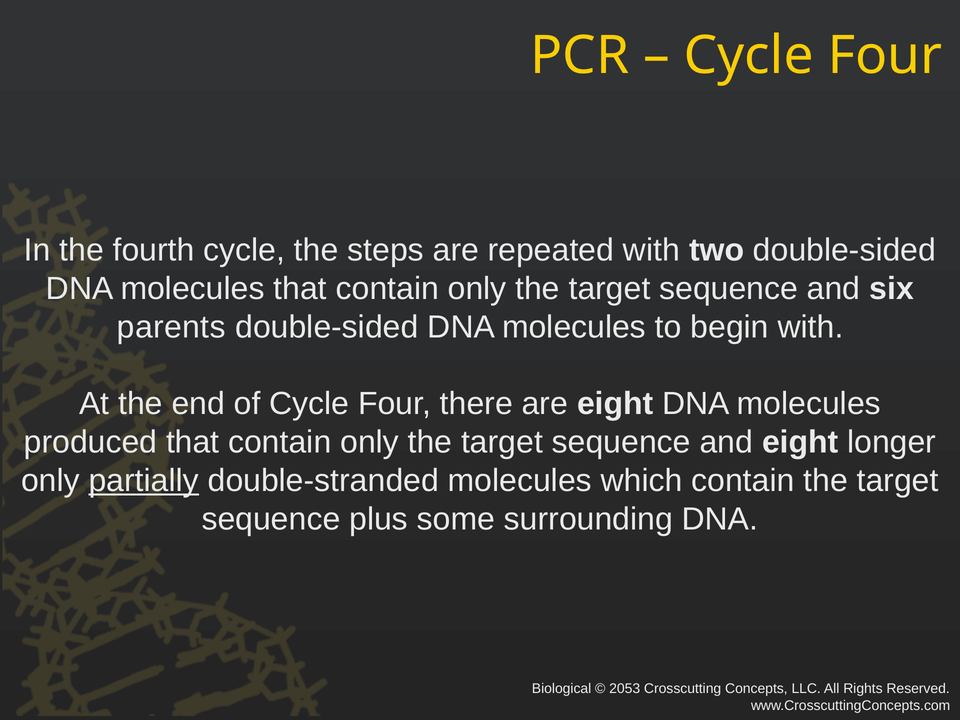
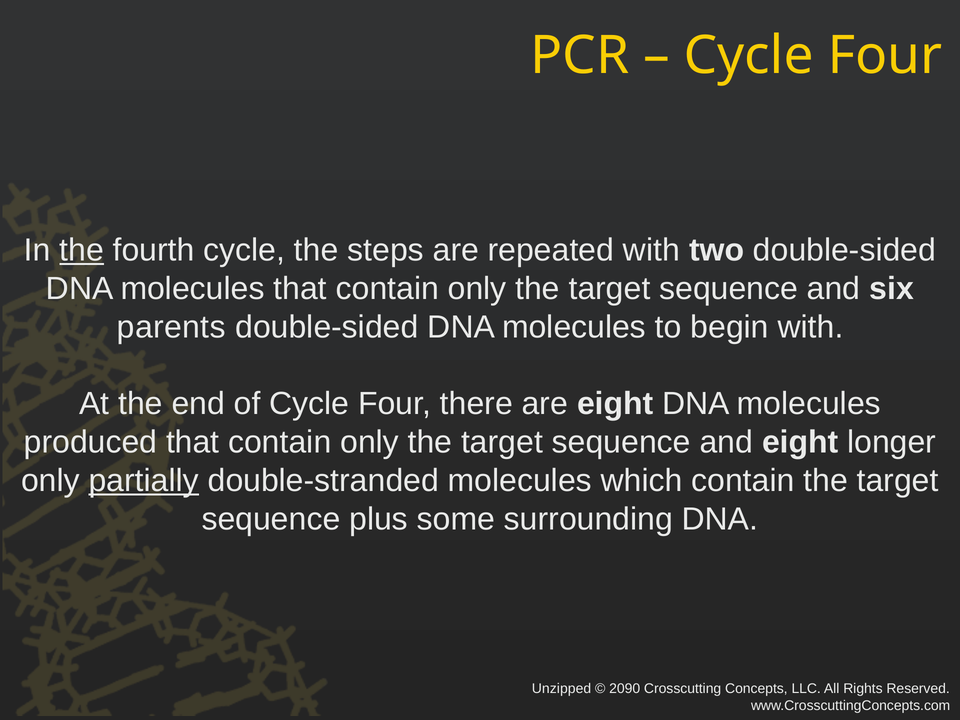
the at (82, 250) underline: none -> present
Biological: Biological -> Unzipped
2053: 2053 -> 2090
